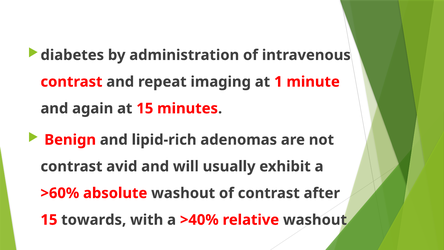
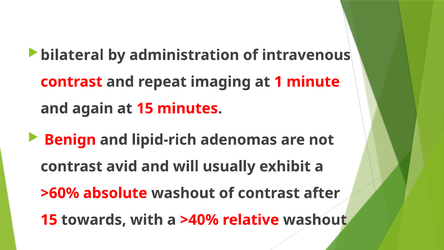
diabetes: diabetes -> bilateral
